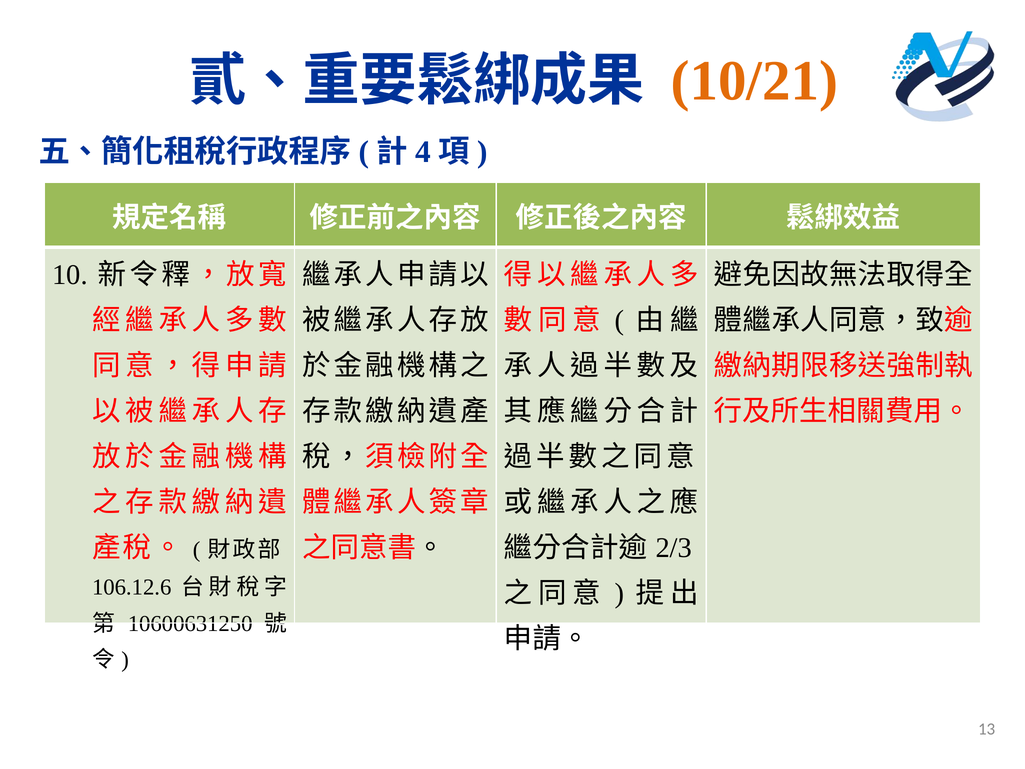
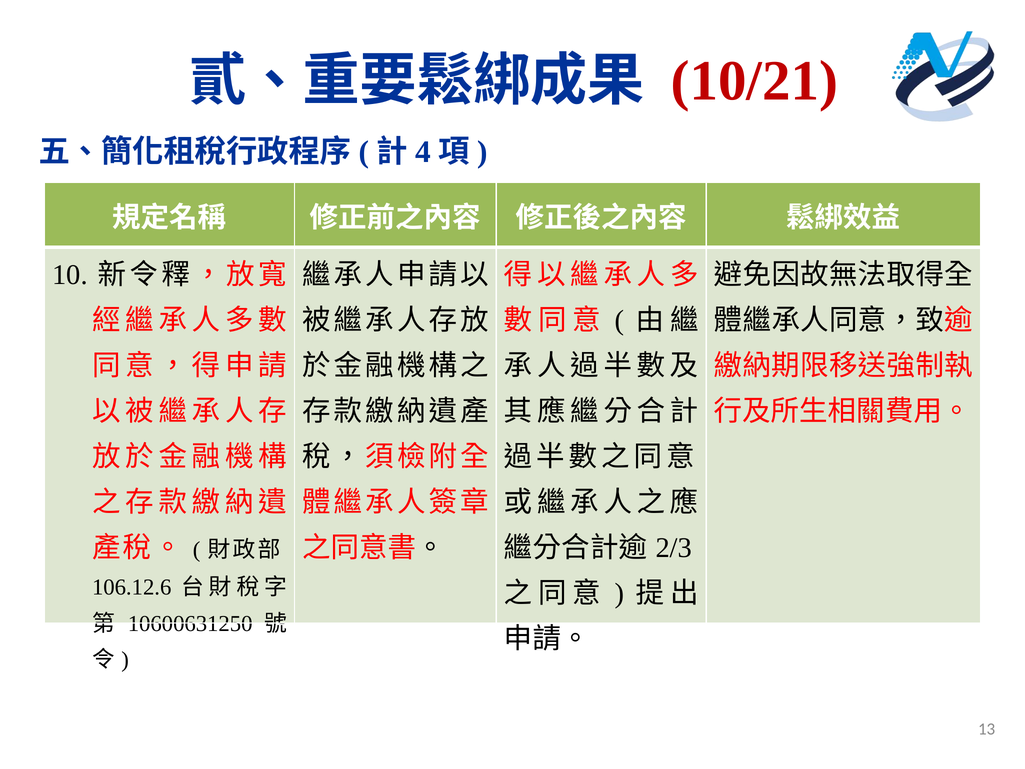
10/21 colour: orange -> red
